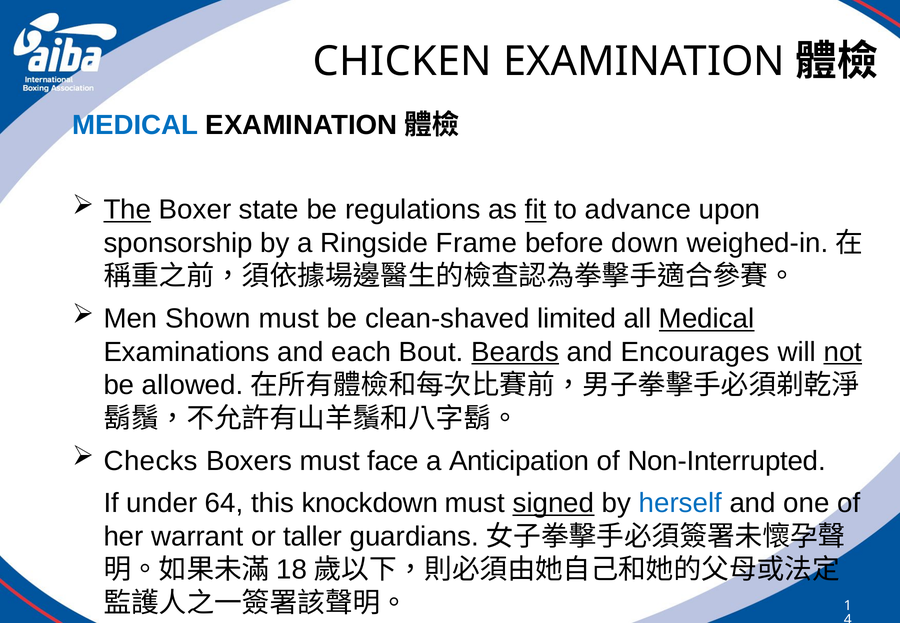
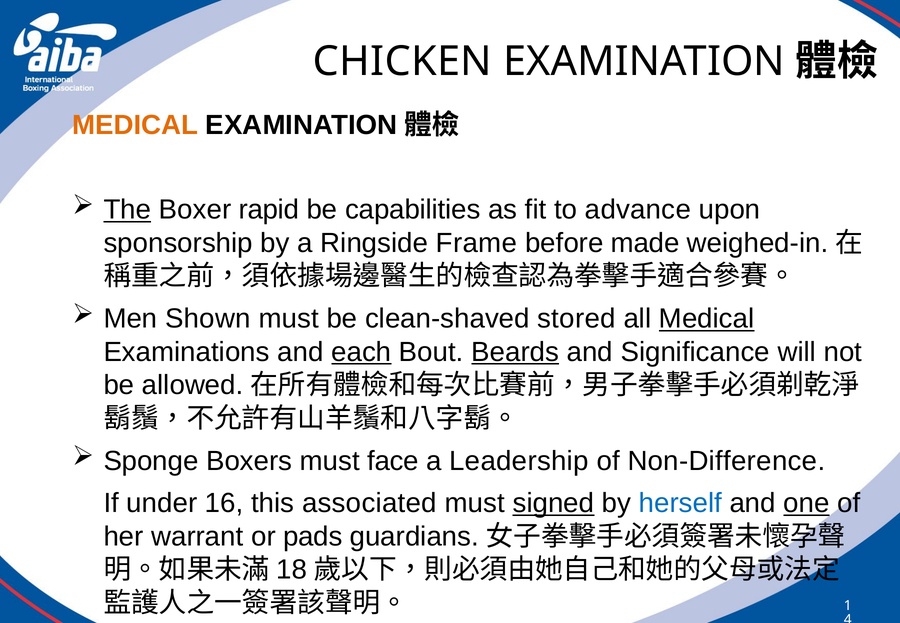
MEDICAL at (135, 125) colour: blue -> orange
state: state -> rapid
regulations: regulations -> capabilities
fit underline: present -> none
down: down -> made
limited: limited -> stored
each underline: none -> present
Encourages: Encourages -> Significance
not underline: present -> none
Checks: Checks -> Sponge
Anticipation: Anticipation -> Leadership
Non-Interrupted: Non-Interrupted -> Non-Difference
64: 64 -> 16
knockdown: knockdown -> associated
one underline: none -> present
taller: taller -> pads
